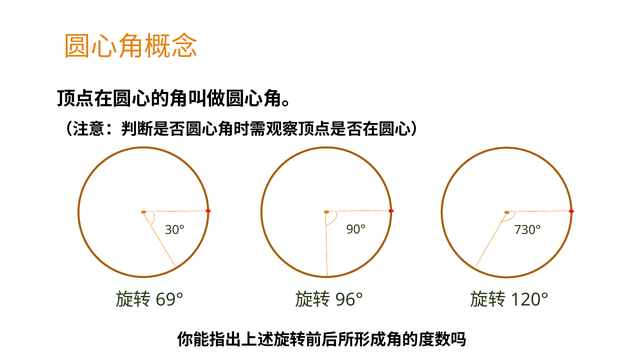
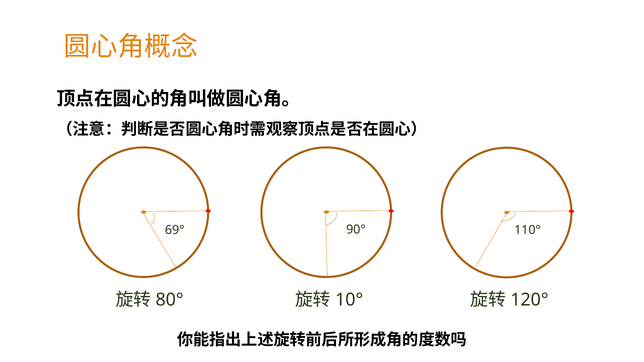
30°: 30° -> 69°
730°: 730° -> 110°
69°: 69° -> 80°
96°: 96° -> 10°
